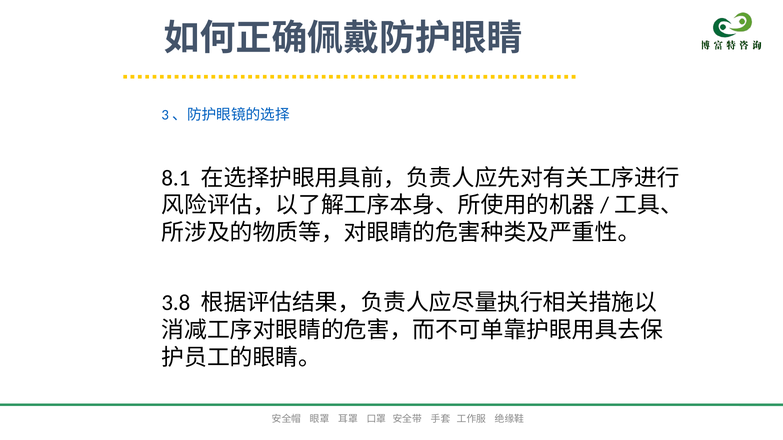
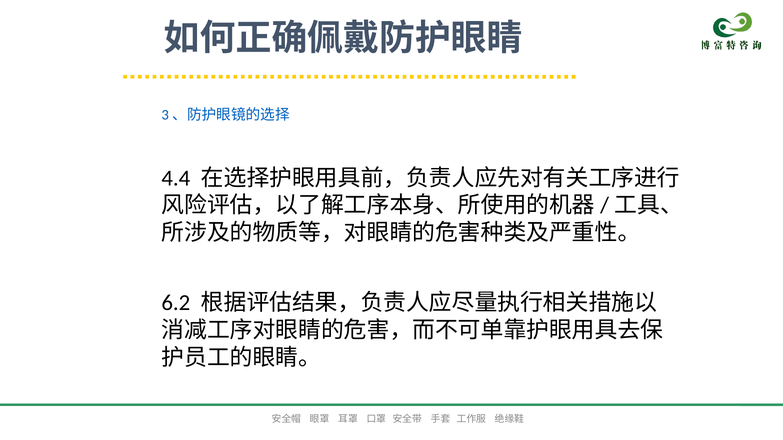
8.1: 8.1 -> 4.4
3.8: 3.8 -> 6.2
